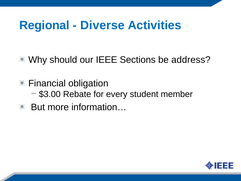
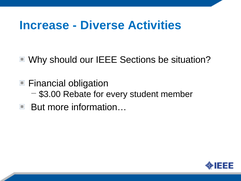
Regional: Regional -> Increase
address: address -> situation
